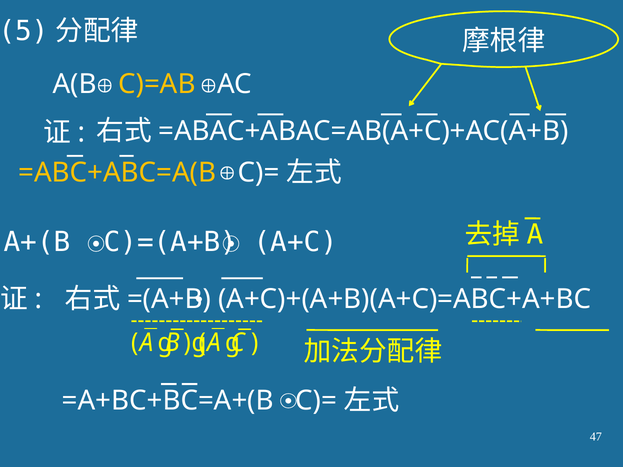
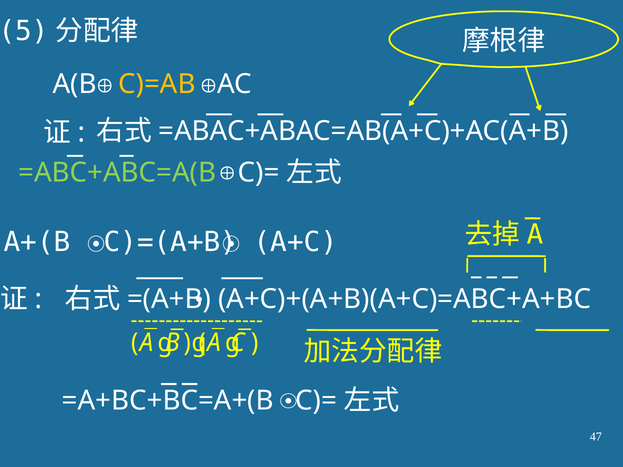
=ABC+ABC=A(B colour: yellow -> light green
